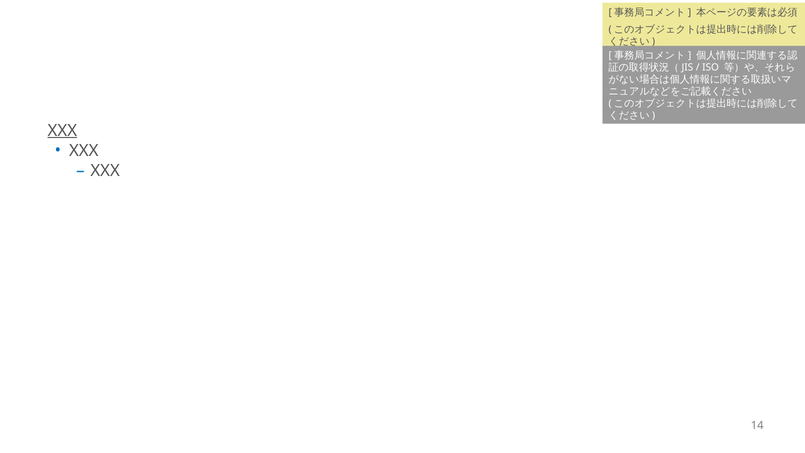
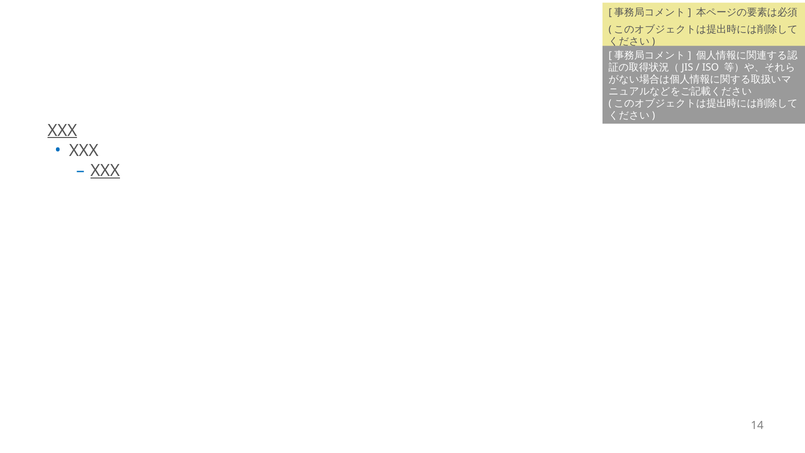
XXX at (105, 171) underline: none -> present
